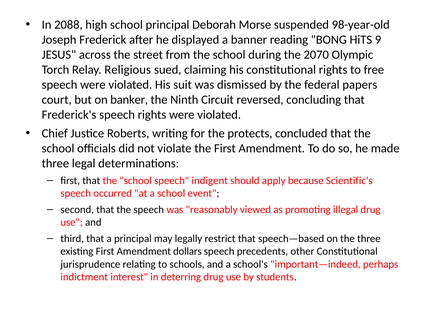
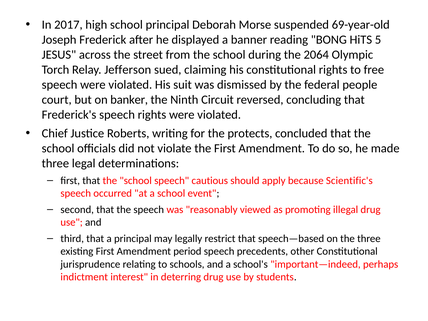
2088: 2088 -> 2017
98-year-old: 98-year-old -> 69-year-old
9: 9 -> 5
2070: 2070 -> 2064
Religious: Religious -> Jefferson
papers: papers -> people
indigent: indigent -> cautious
dollars: dollars -> period
